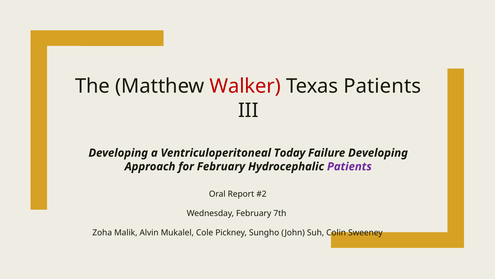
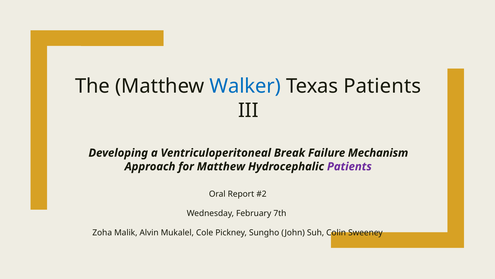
Walker colour: red -> blue
Today: Today -> Break
Failure Developing: Developing -> Mechanism
for February: February -> Matthew
